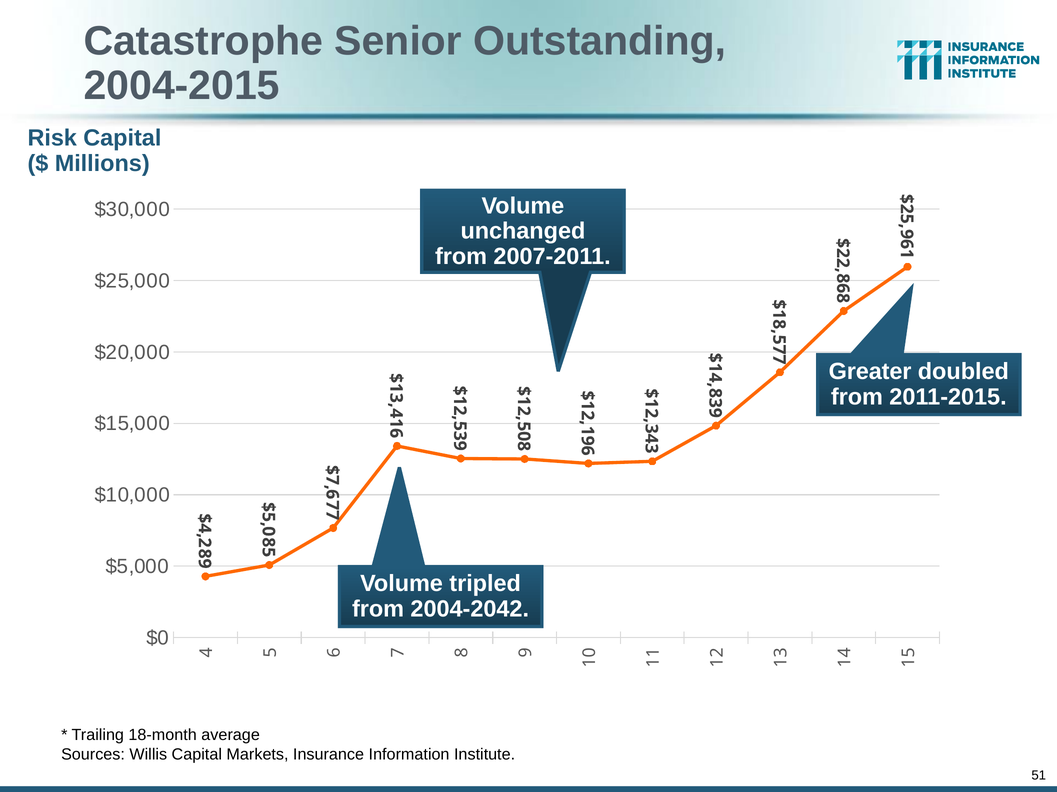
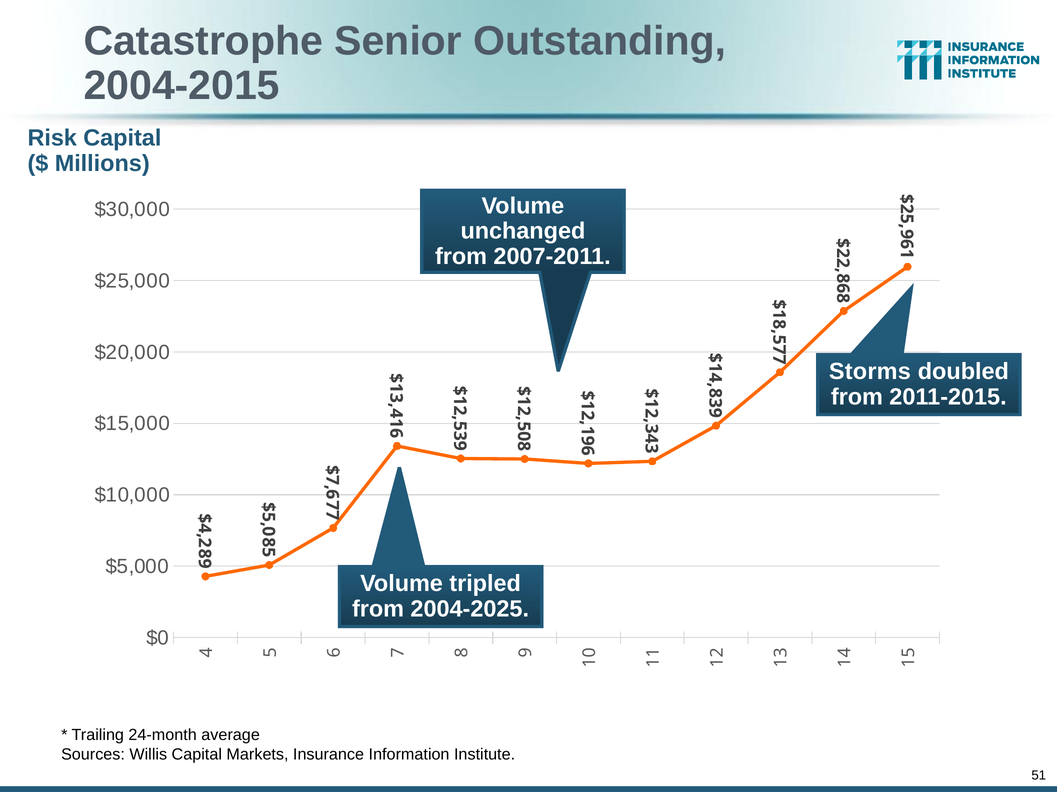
Greater: Greater -> Storms
2004-2042: 2004-2042 -> 2004-2025
18-month: 18-month -> 24-month
